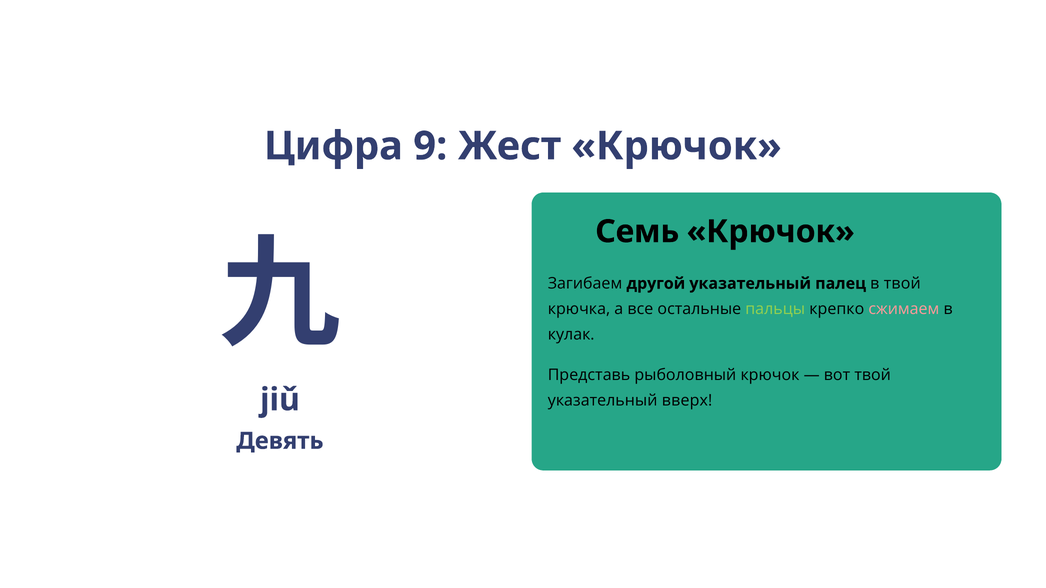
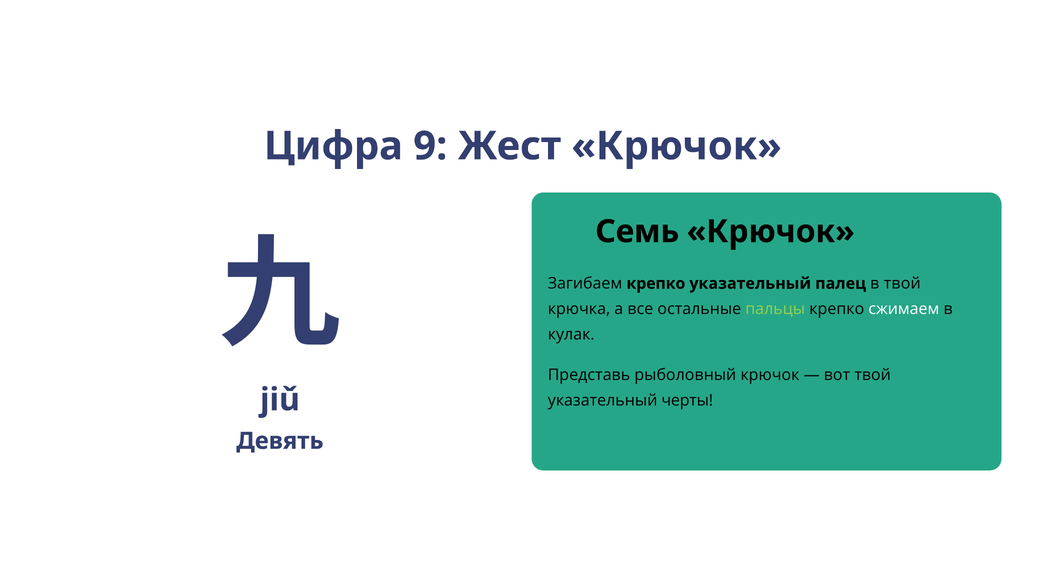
Загибаем другой: другой -> крепко
сжимаем colour: pink -> white
вверх: вверх -> черты
